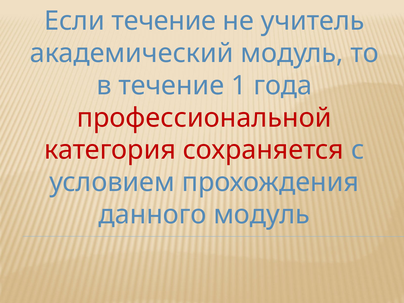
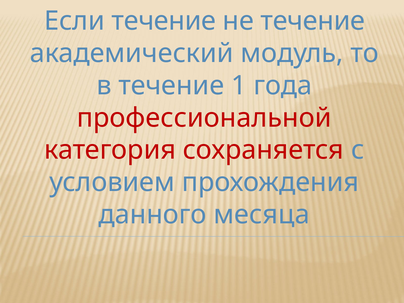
не учитель: учитель -> течение
данного модуль: модуль -> месяца
